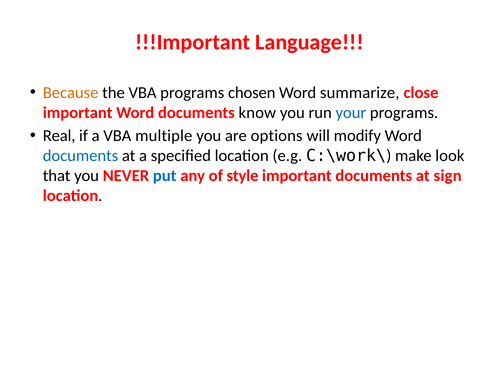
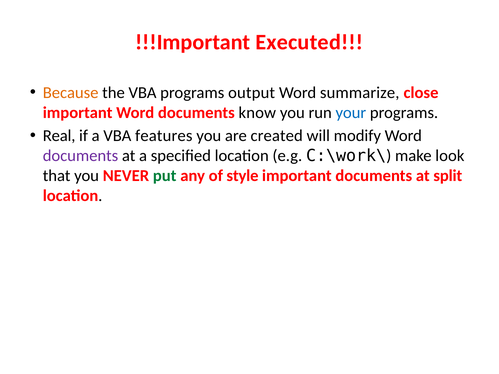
Language: Language -> Executed
chosen: chosen -> output
multiple: multiple -> features
options: options -> created
documents at (80, 156) colour: blue -> purple
put colour: blue -> green
sign: sign -> split
